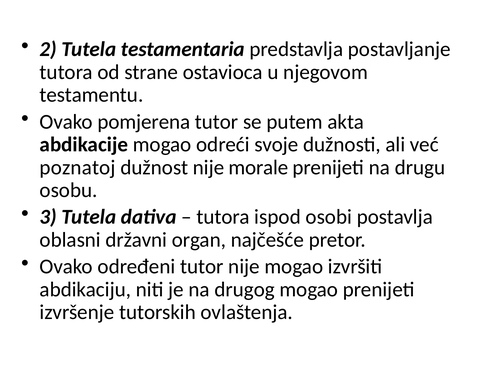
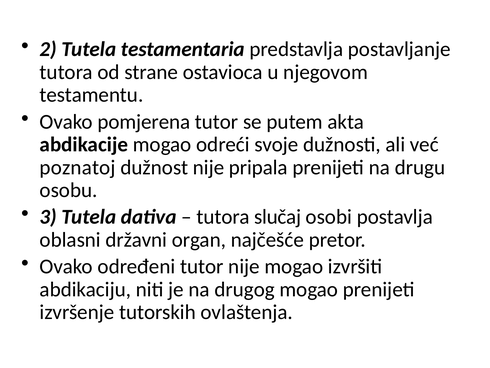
morale: morale -> pripala
ispod: ispod -> slučaj
